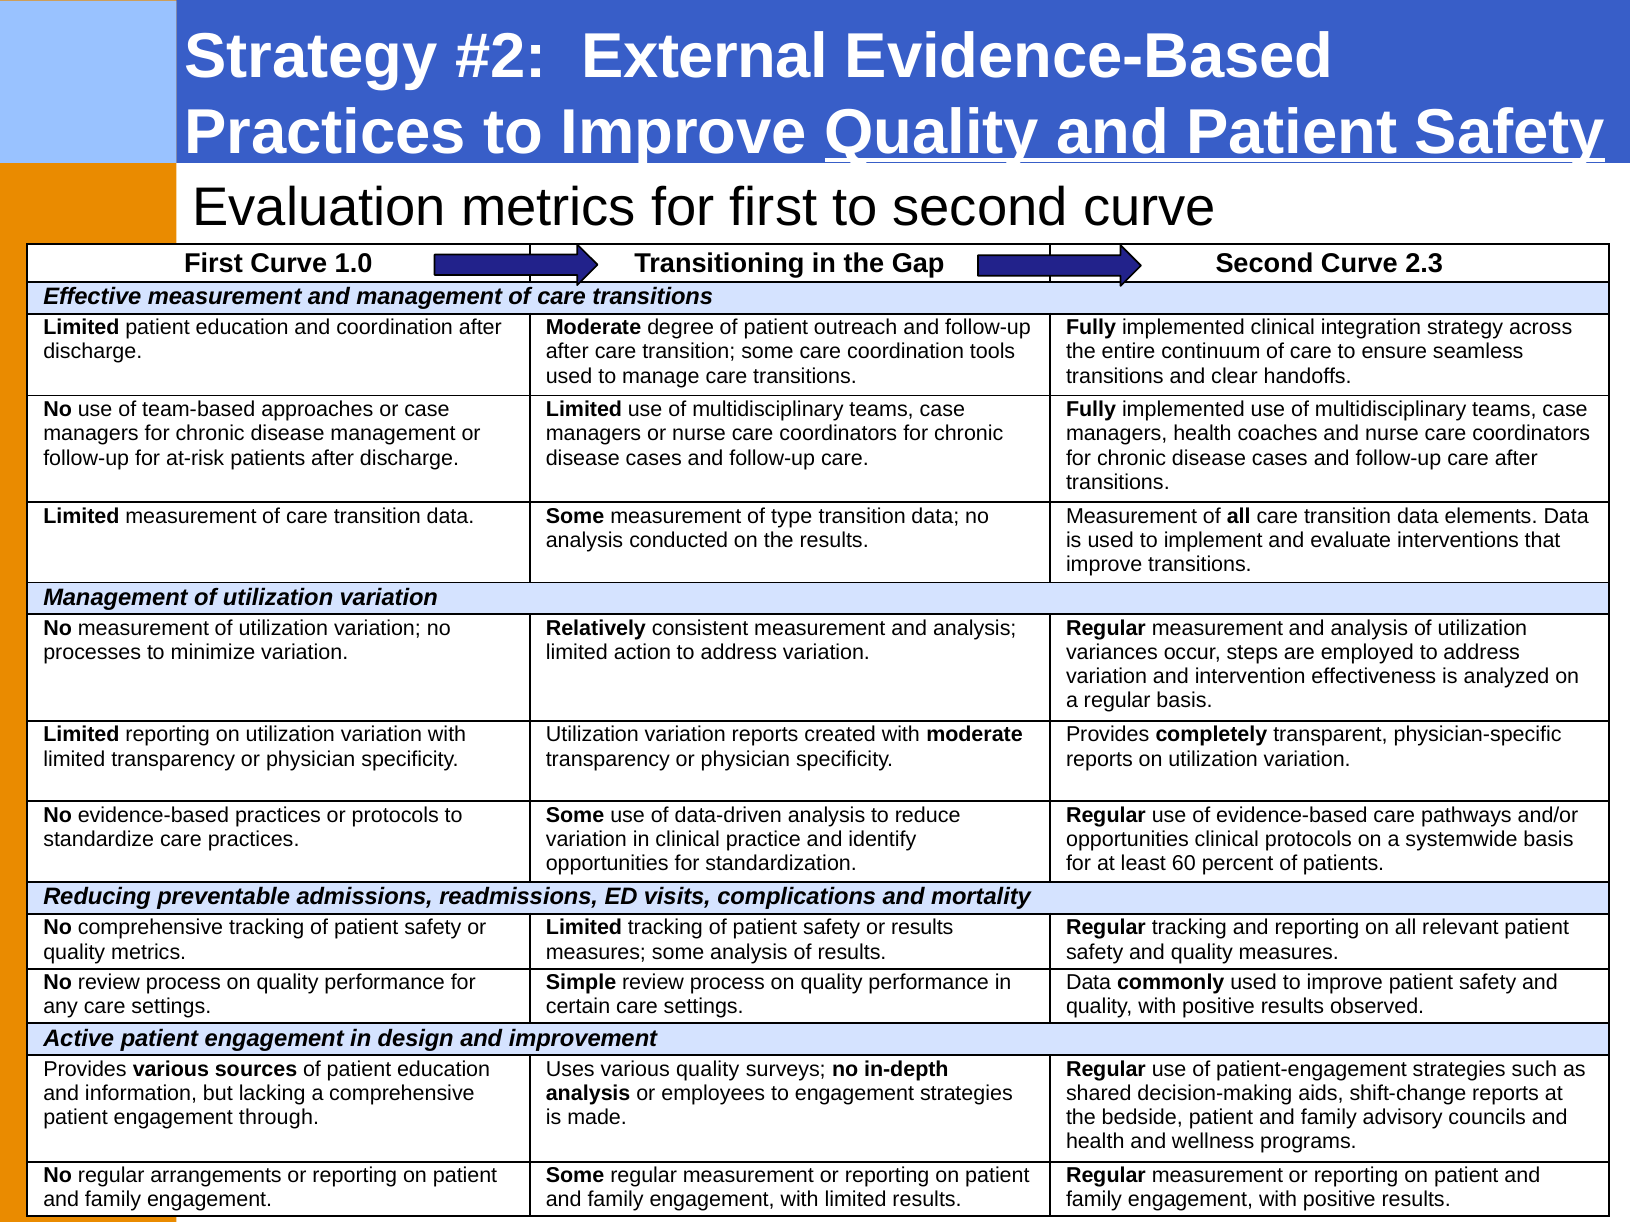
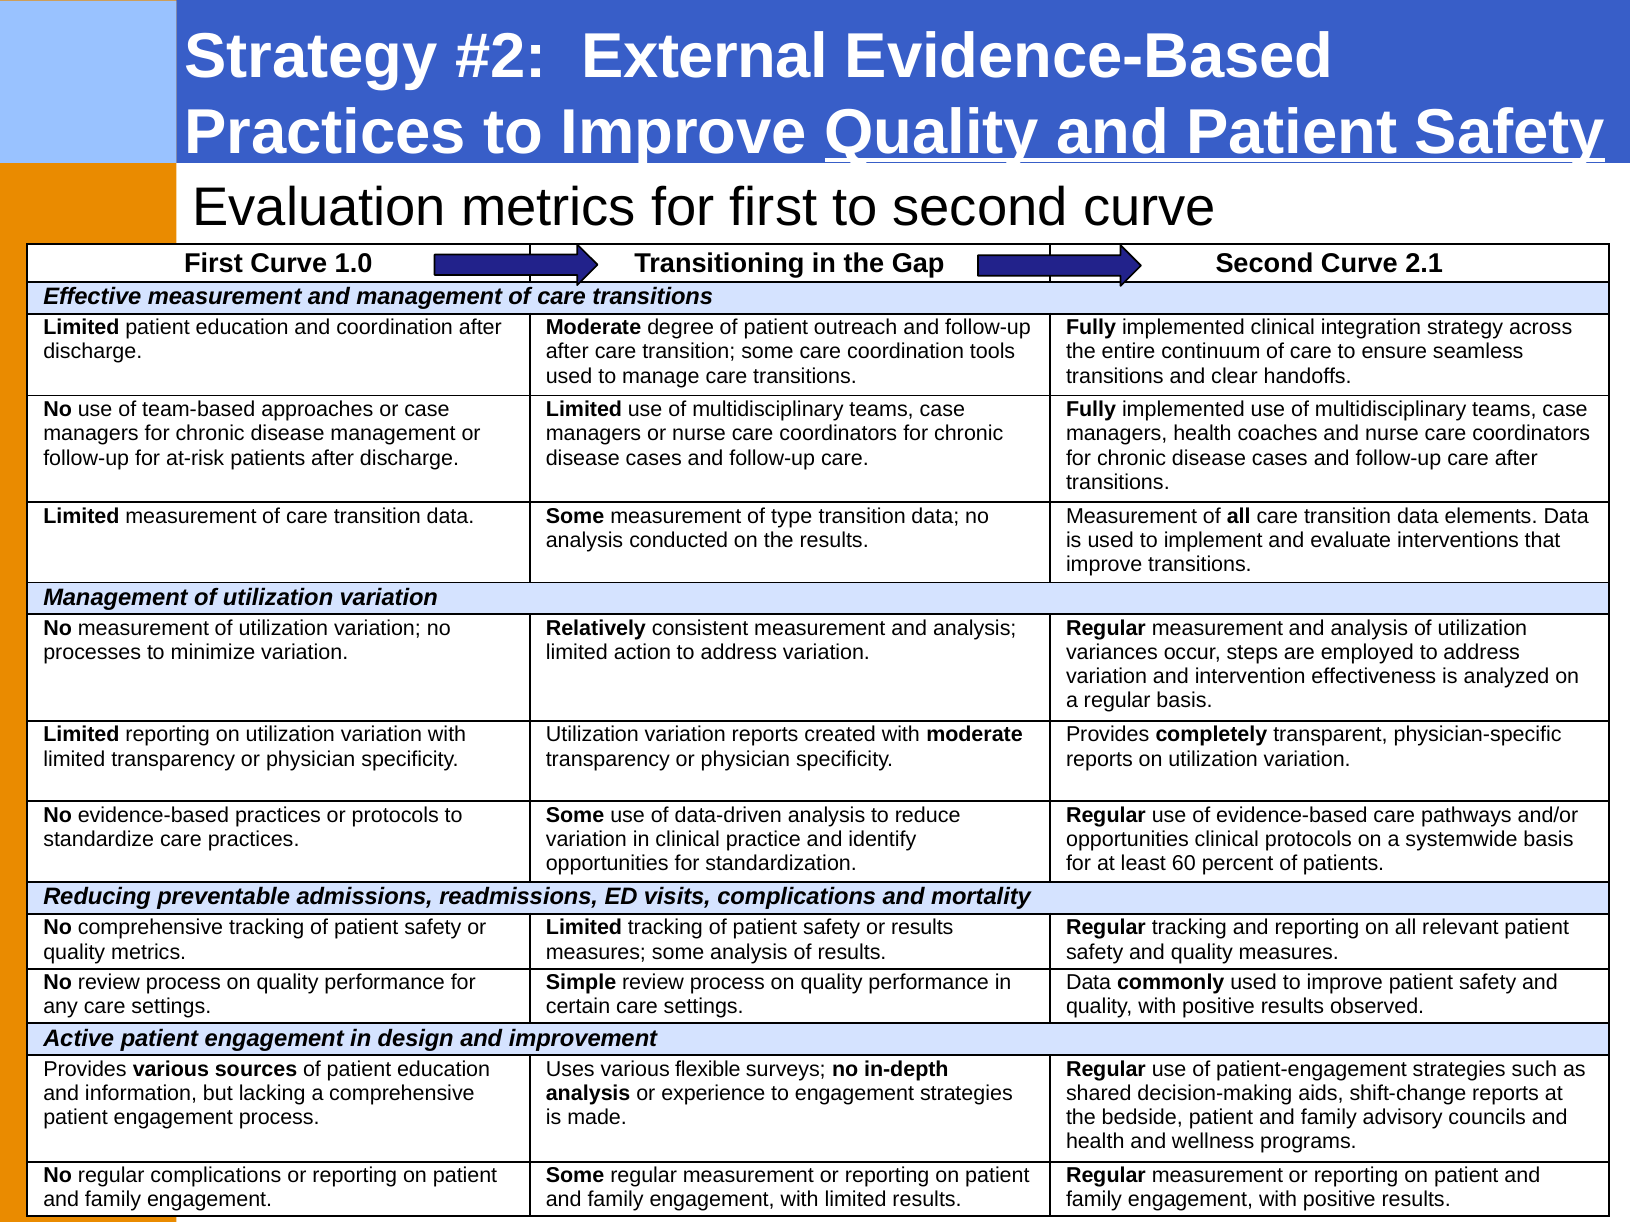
2.3: 2.3 -> 2.1
various quality: quality -> flexible
employees: employees -> experience
engagement through: through -> process
regular arrangements: arrangements -> complications
